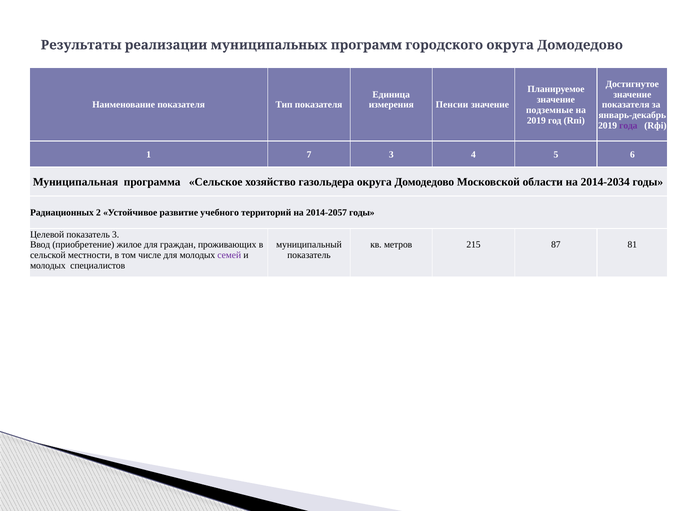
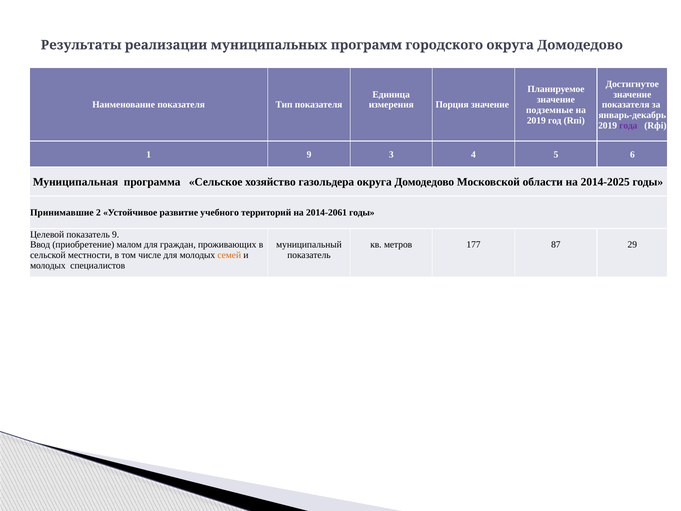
Пенсии: Пенсии -> Порция
1 7: 7 -> 9
2014-2034: 2014-2034 -> 2014-2025
Радиационных: Радиационных -> Принимавшие
2014-2057: 2014-2057 -> 2014-2061
показатель 3: 3 -> 9
жилое: жилое -> малом
215: 215 -> 177
81: 81 -> 29
семей colour: purple -> orange
